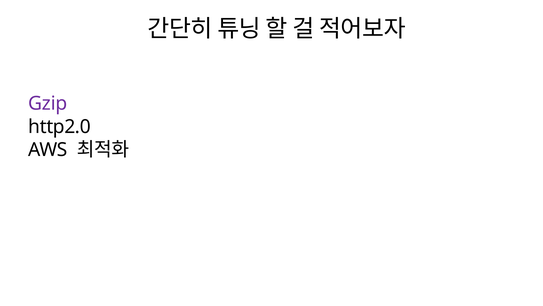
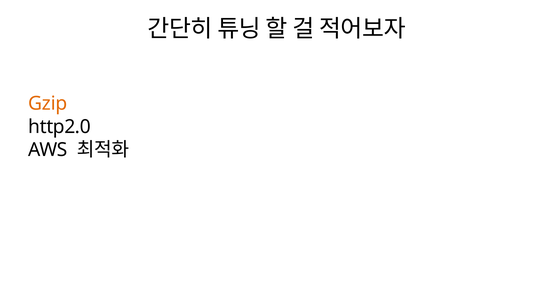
Gzip colour: purple -> orange
